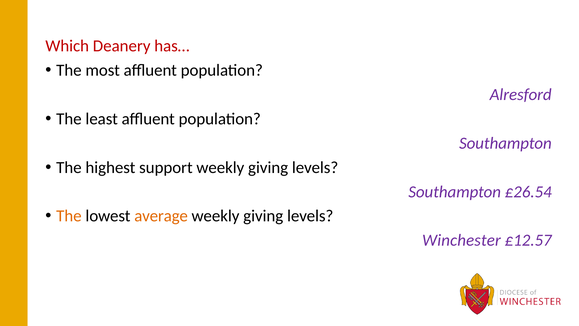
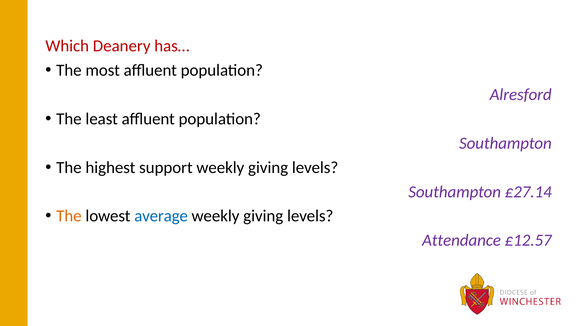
£26.54: £26.54 -> £27.14
average colour: orange -> blue
Winchester: Winchester -> Attendance
